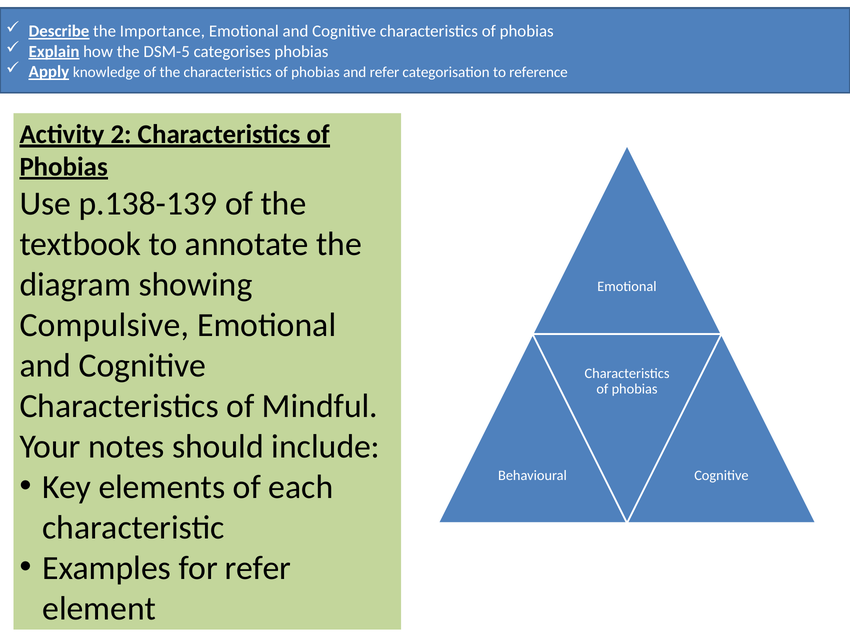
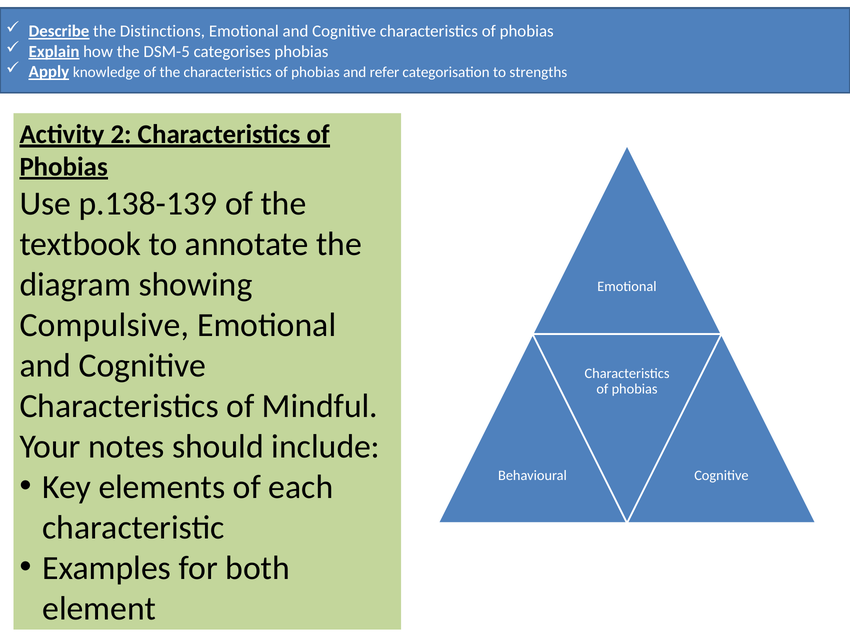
Importance: Importance -> Distinctions
reference: reference -> strengths
for refer: refer -> both
